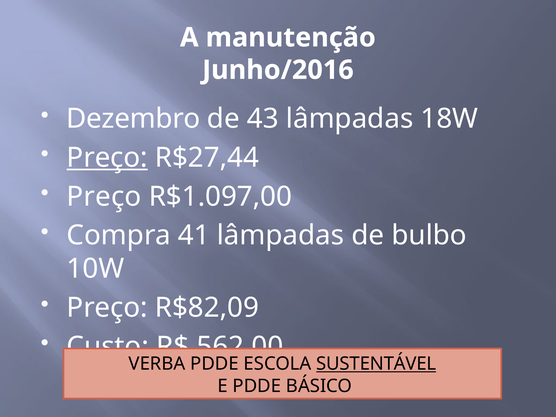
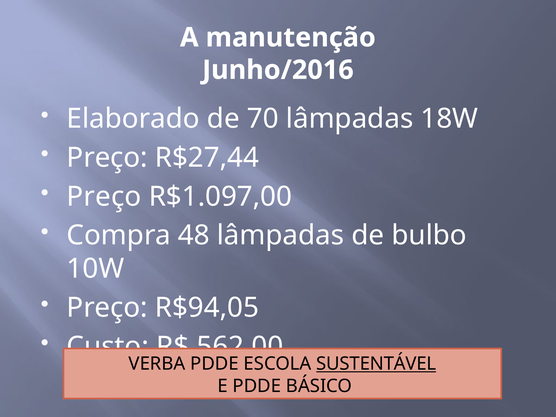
Dezembro: Dezembro -> Elaborado
43: 43 -> 70
Preço at (107, 158) underline: present -> none
41: 41 -> 48
R$82,09: R$82,09 -> R$94,05
